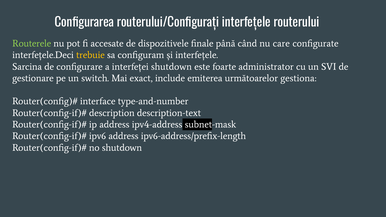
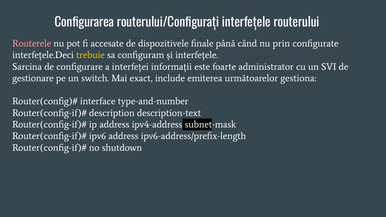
Routerele colour: light green -> pink
care: care -> prin
interfeței shutdown: shutdown -> informații
